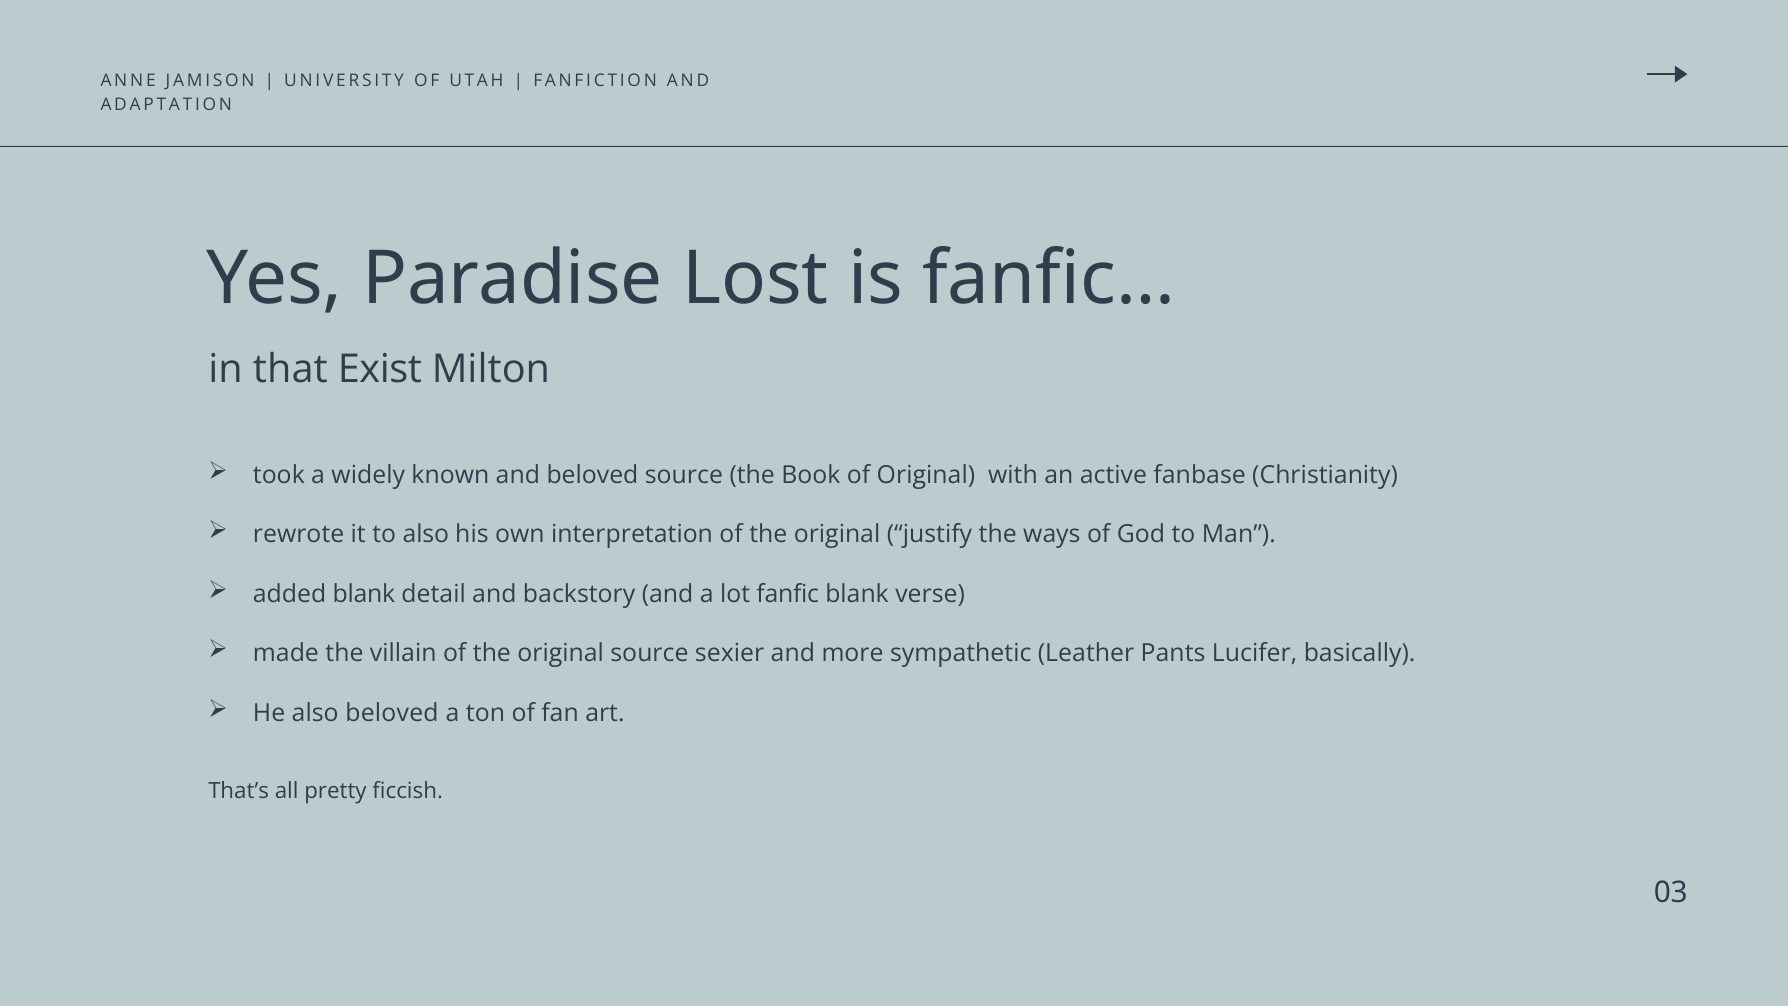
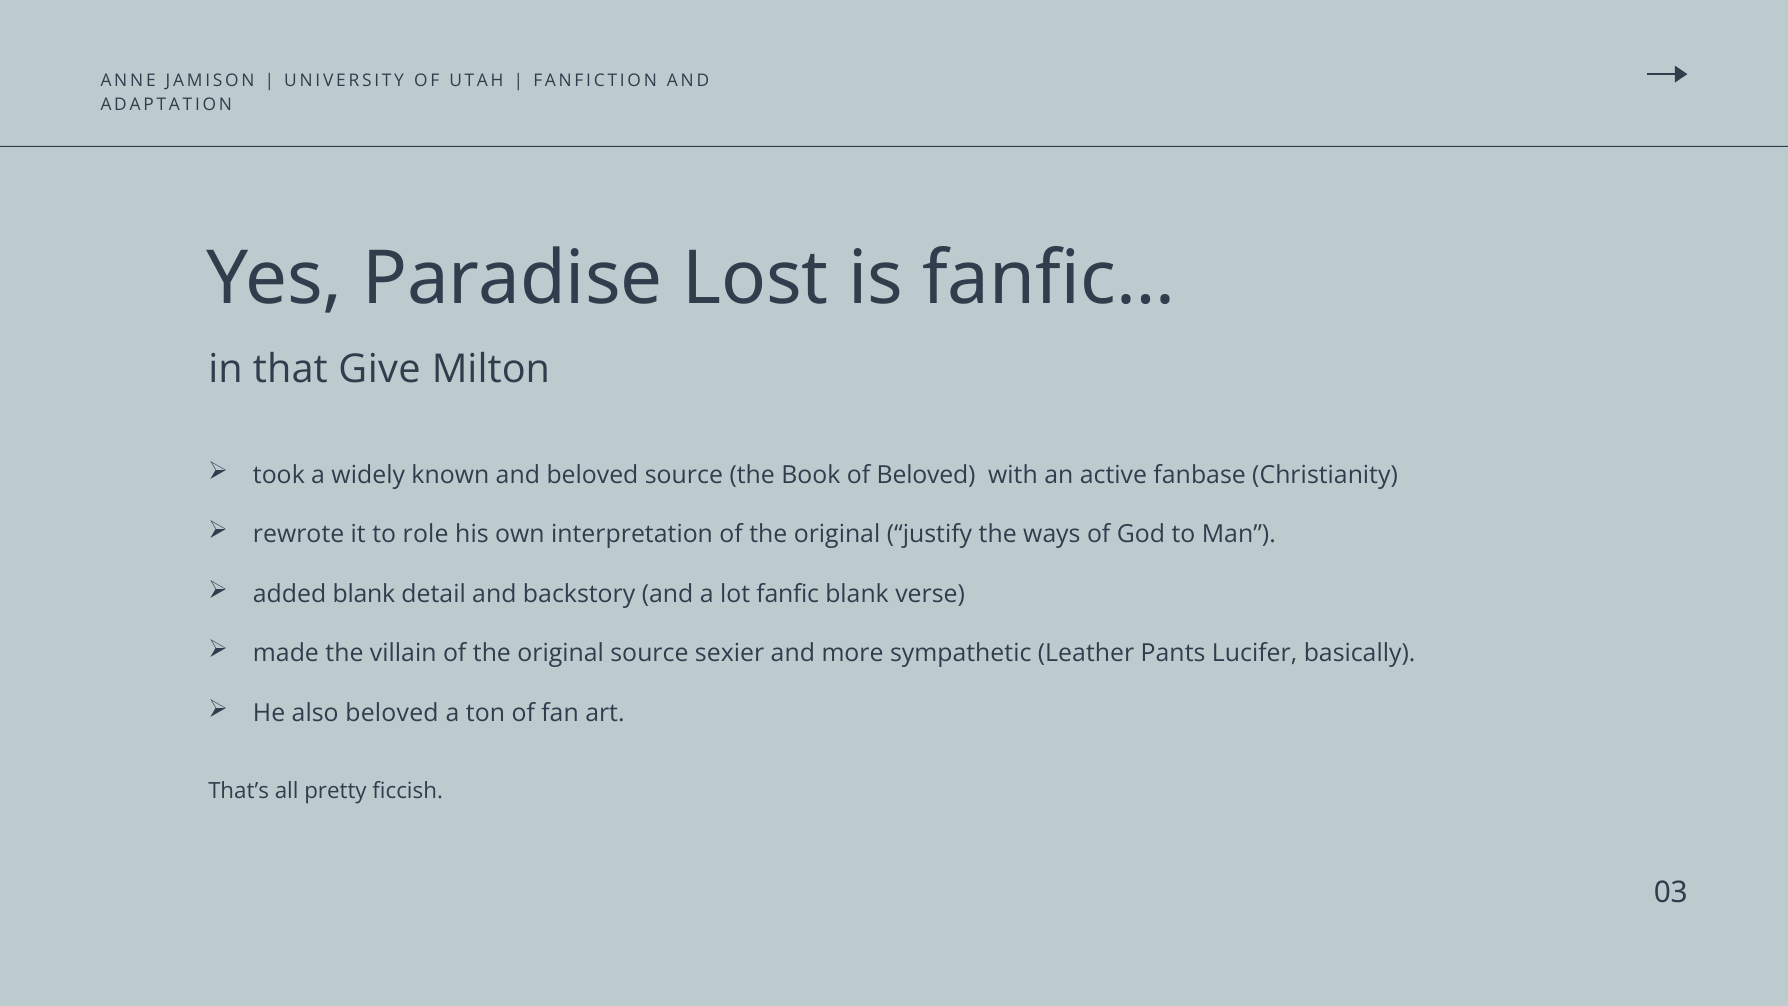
Exist: Exist -> Give
of Original: Original -> Beloved
to also: also -> role
